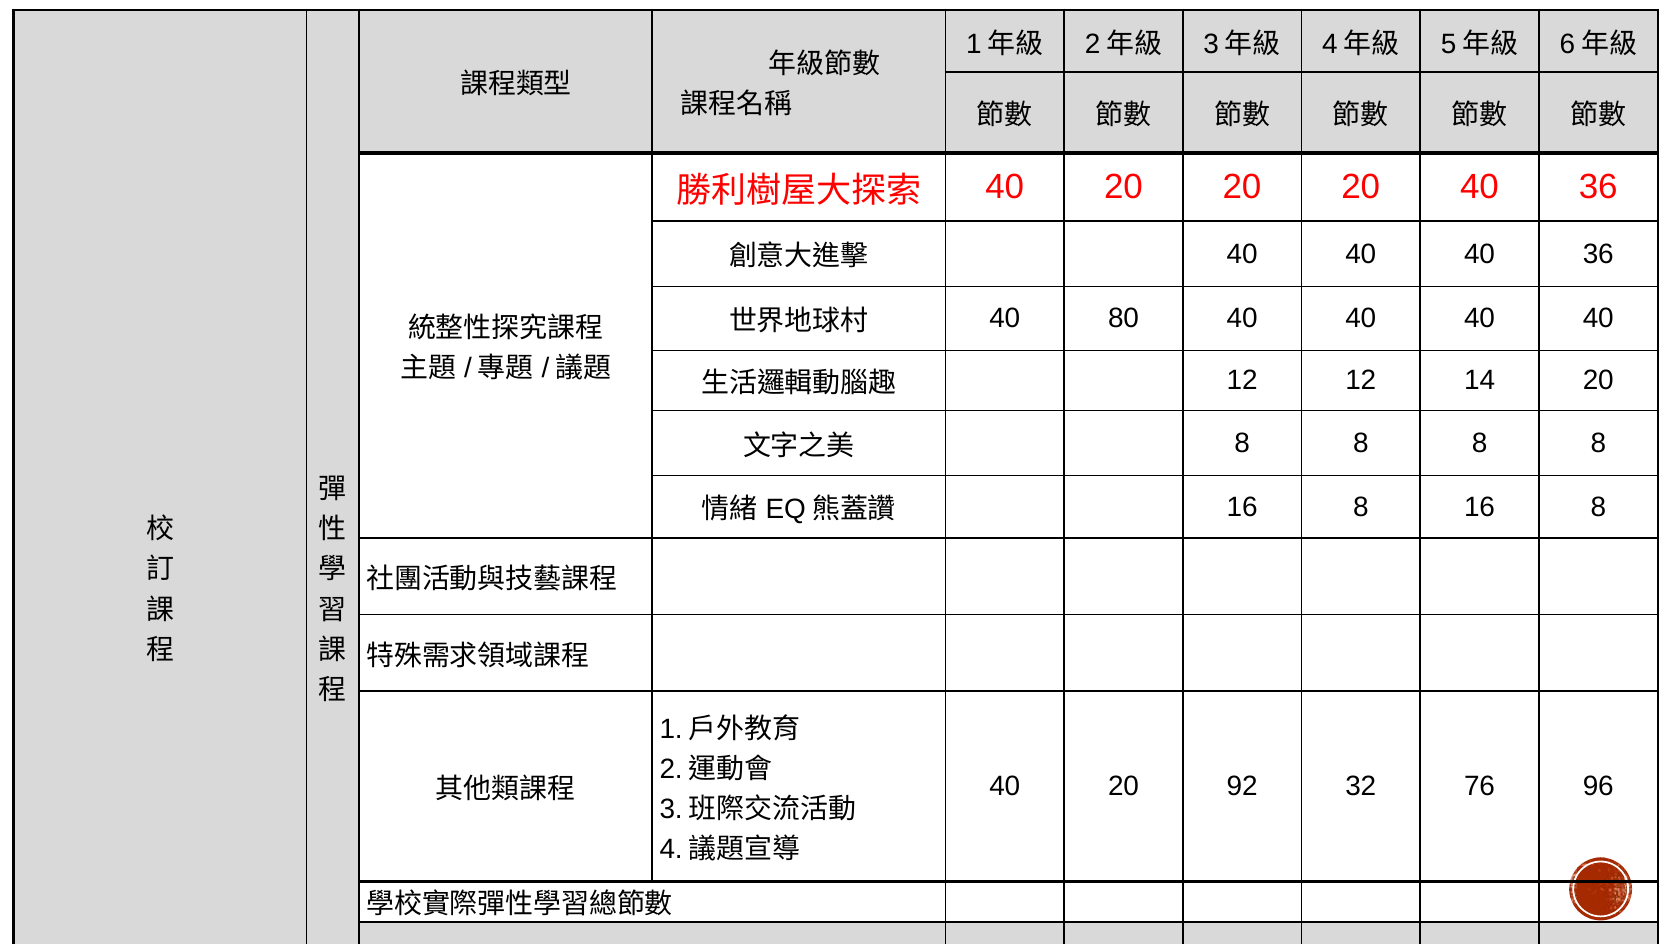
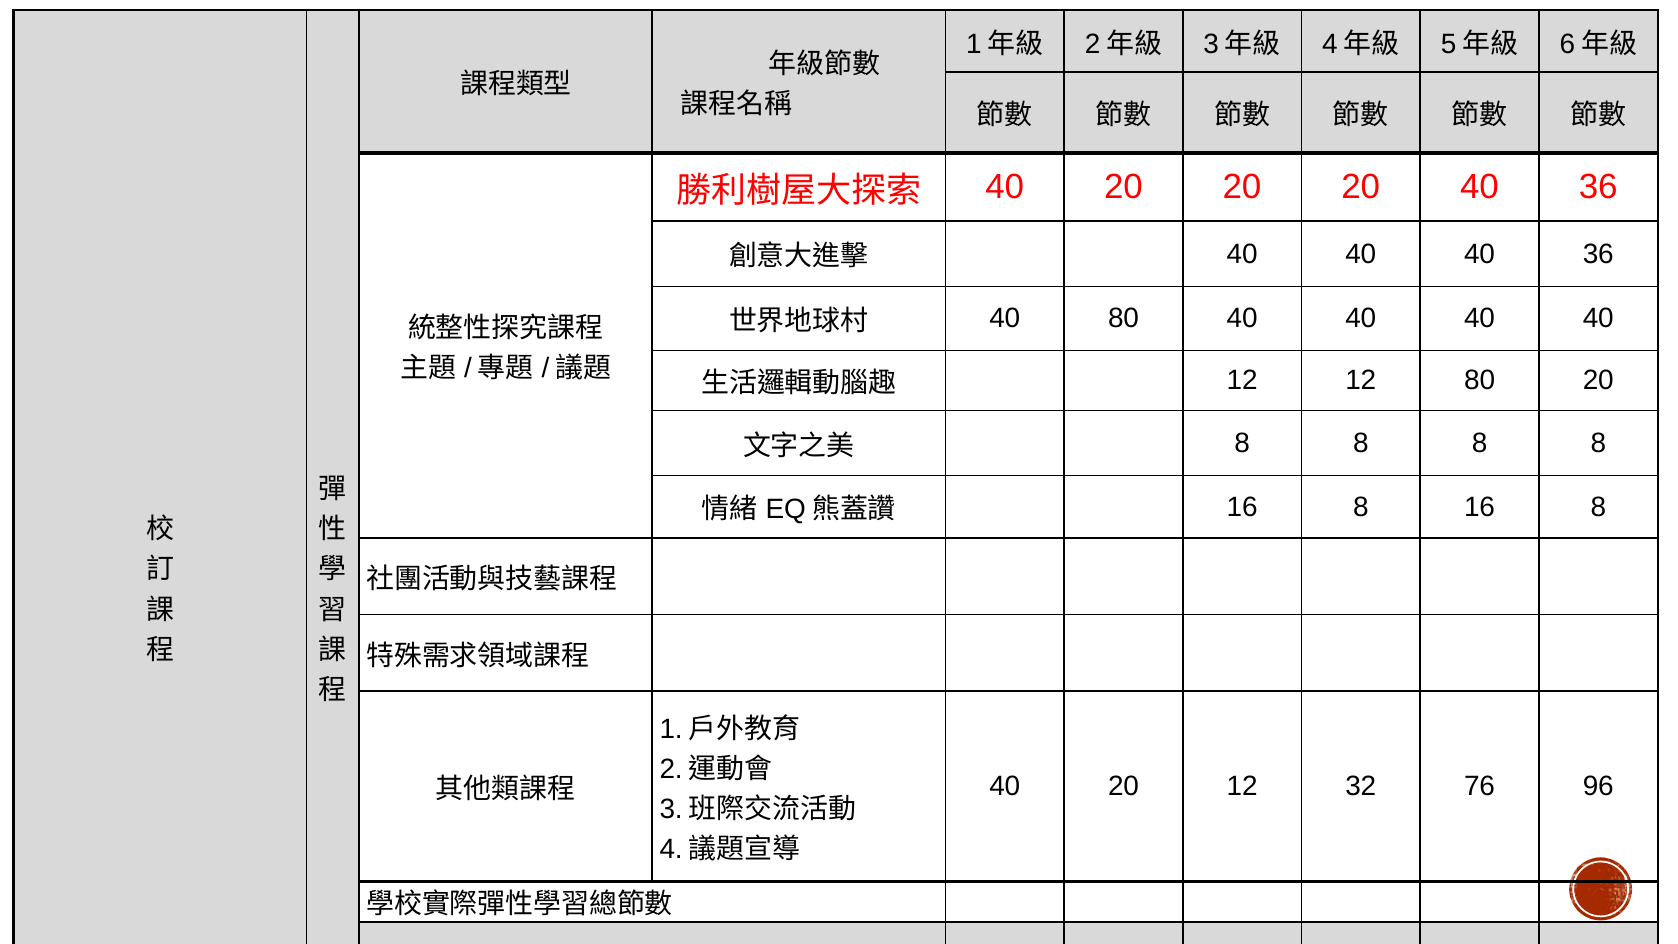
12 14: 14 -> 80
20 92: 92 -> 12
